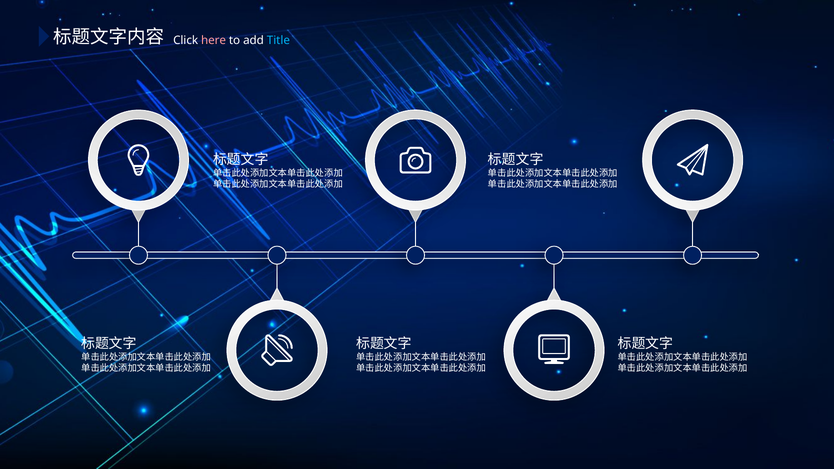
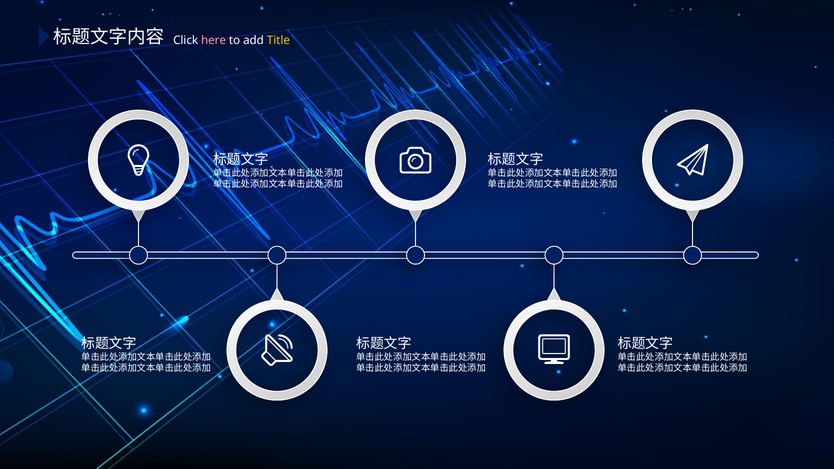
Title colour: light blue -> yellow
